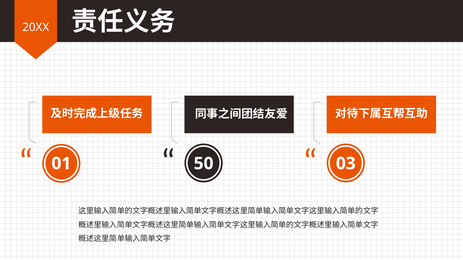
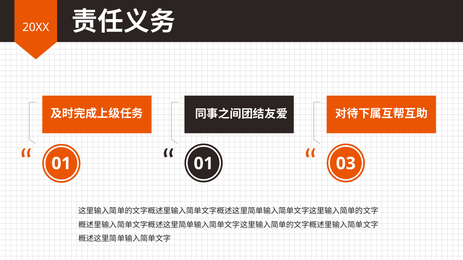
01 50: 50 -> 01
